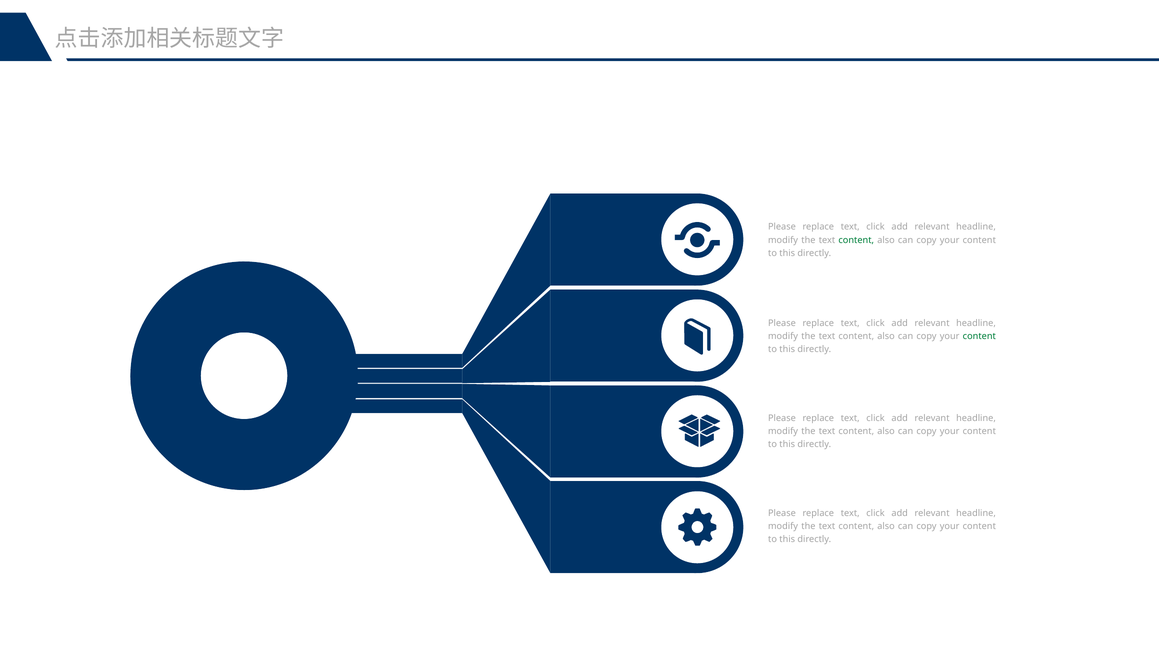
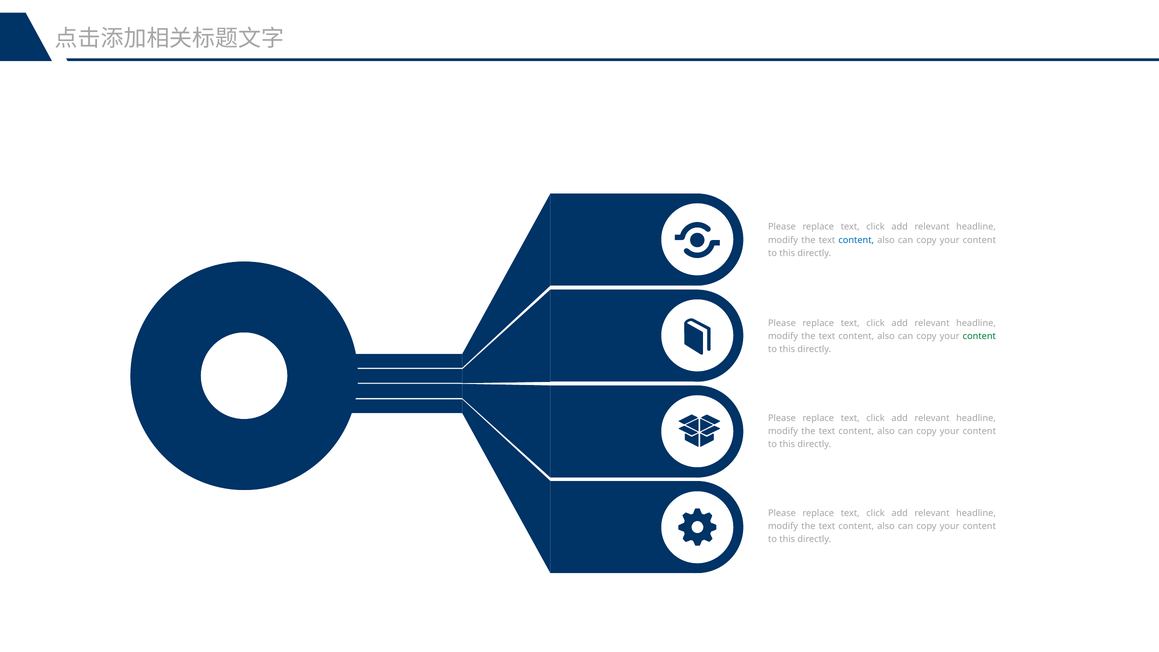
content at (856, 240) colour: green -> blue
